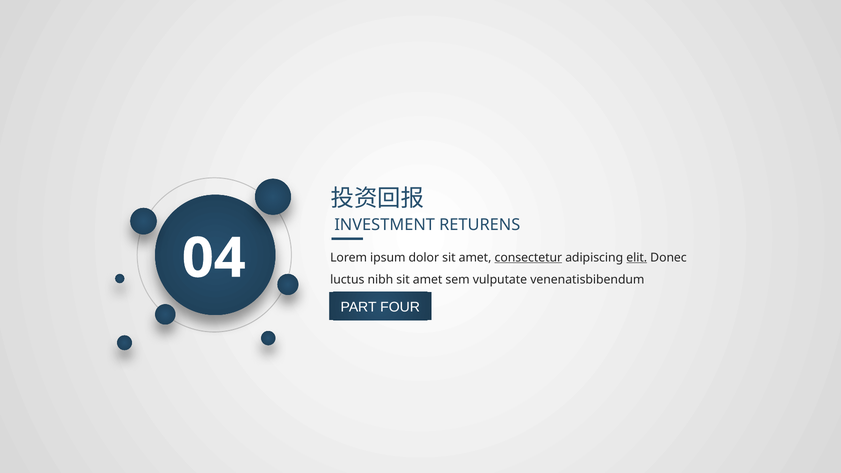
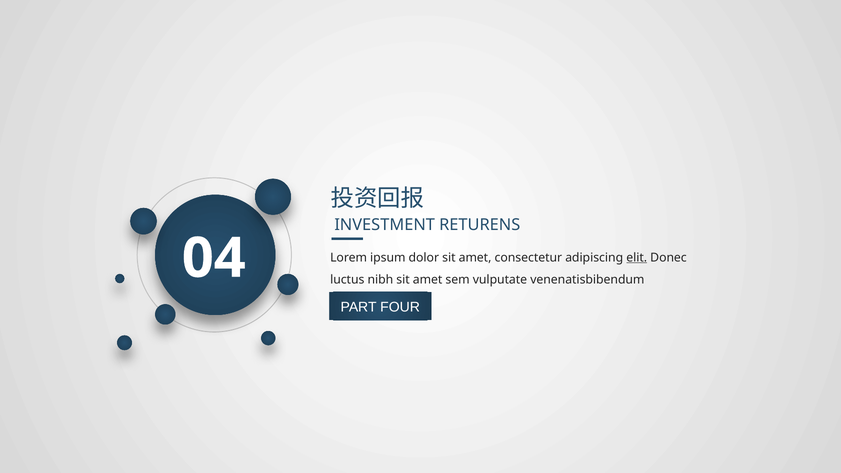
consectetur underline: present -> none
